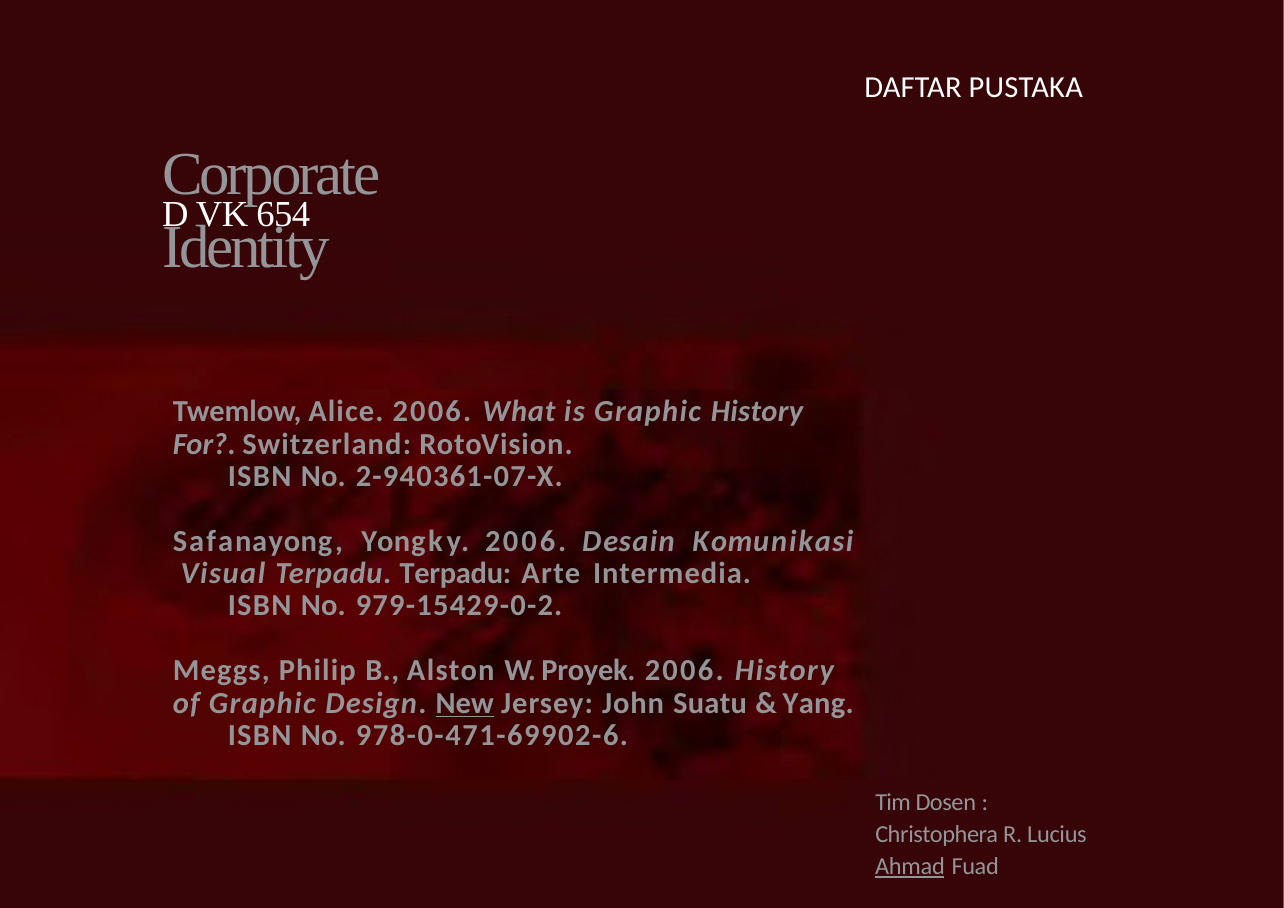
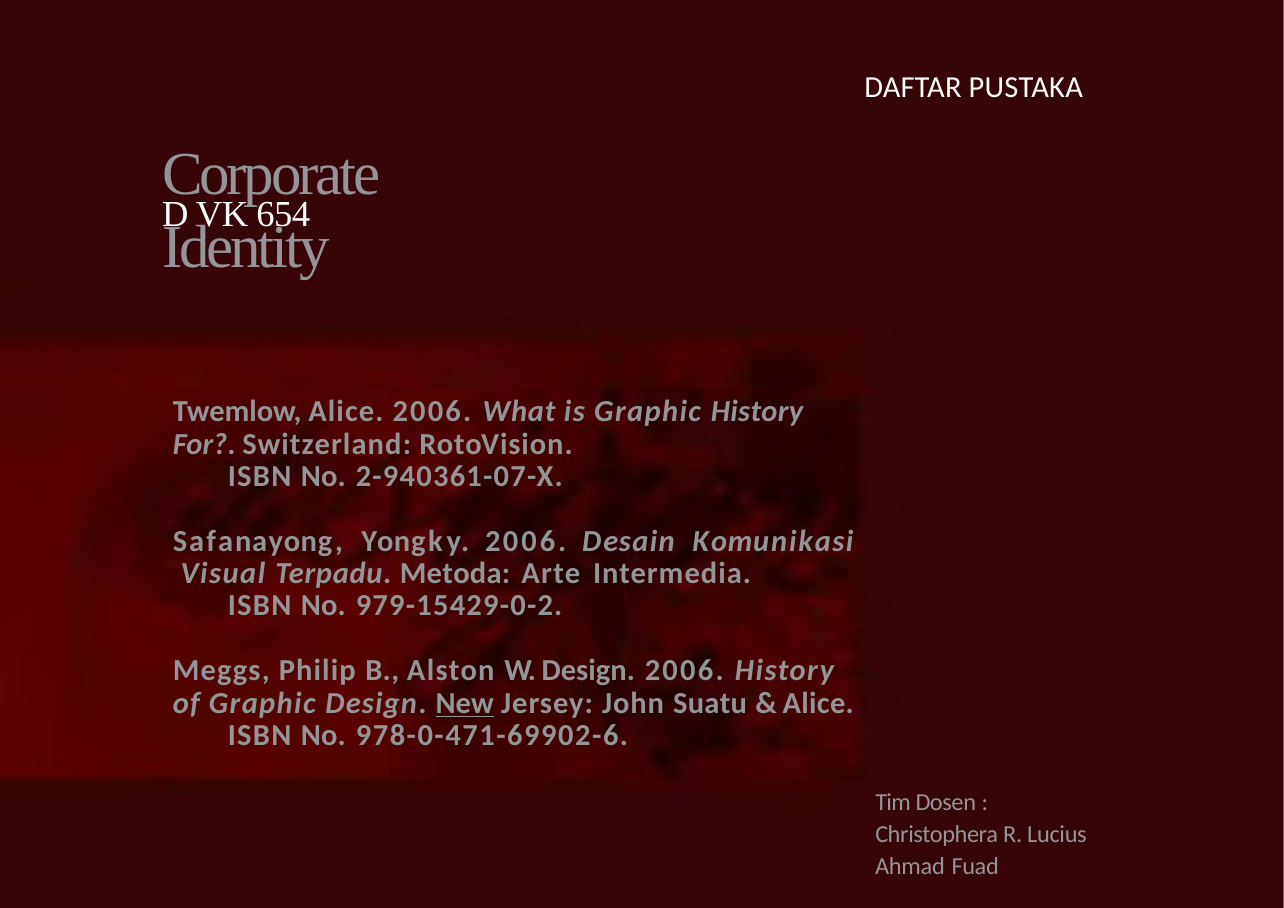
Terpadu Terpadu: Terpadu -> Metoda
W Proyek: Proyek -> Design
Yang at (818, 703): Yang -> Alice
Ahmad underline: present -> none
